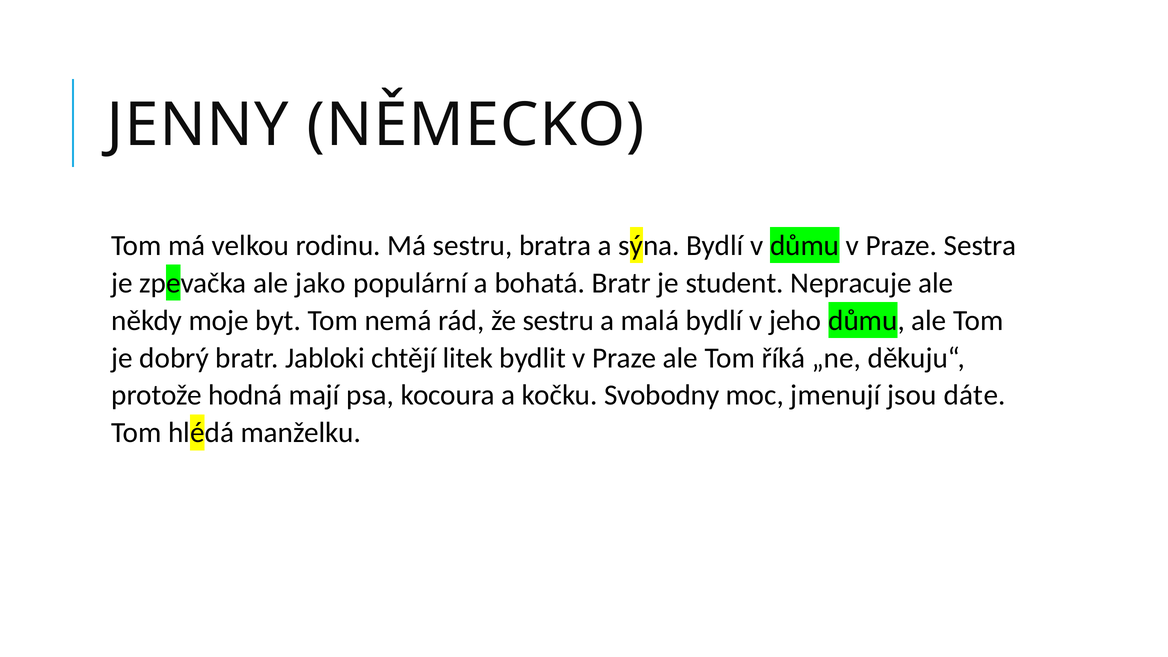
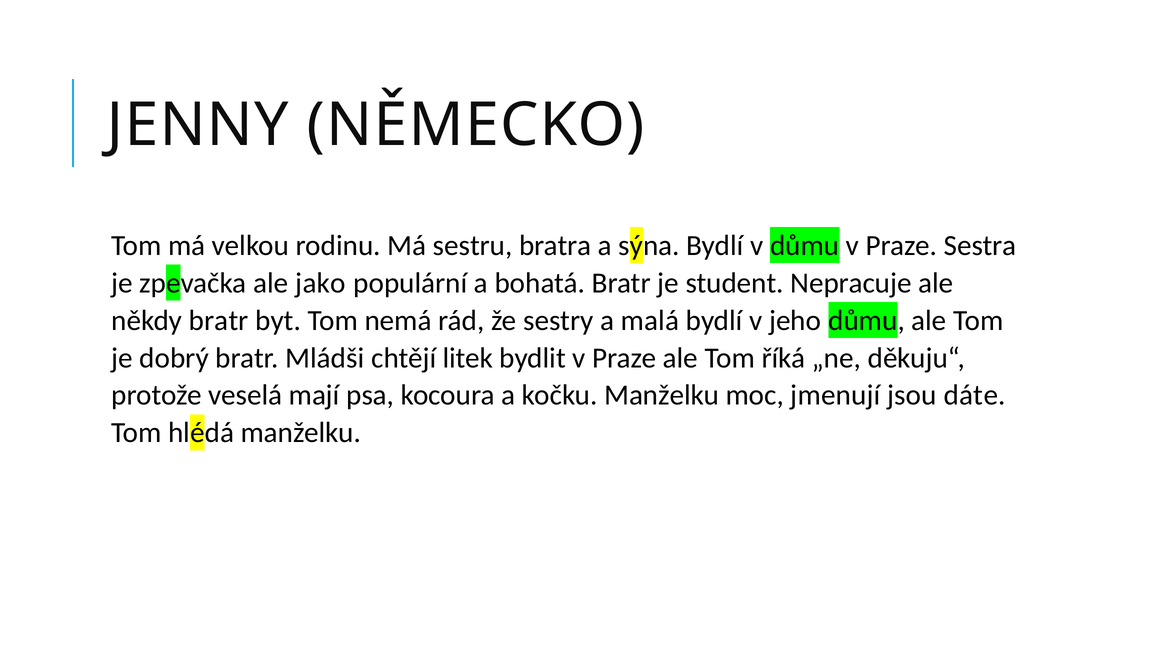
někdy moje: moje -> bratr
že sestru: sestru -> sestry
Jabloki: Jabloki -> Mládši
hodná: hodná -> veselá
kočku Svobodny: Svobodny -> Manželku
